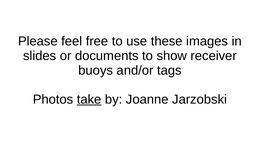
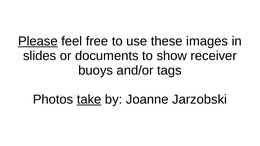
Please underline: none -> present
